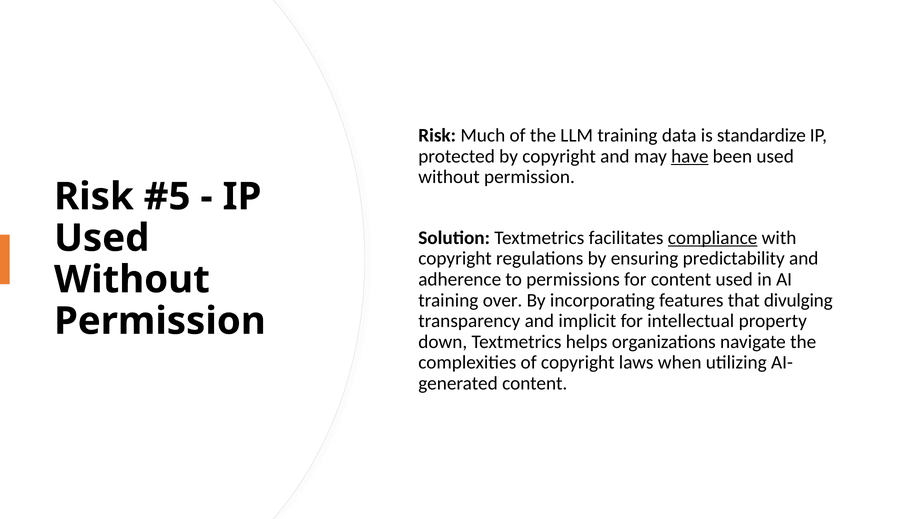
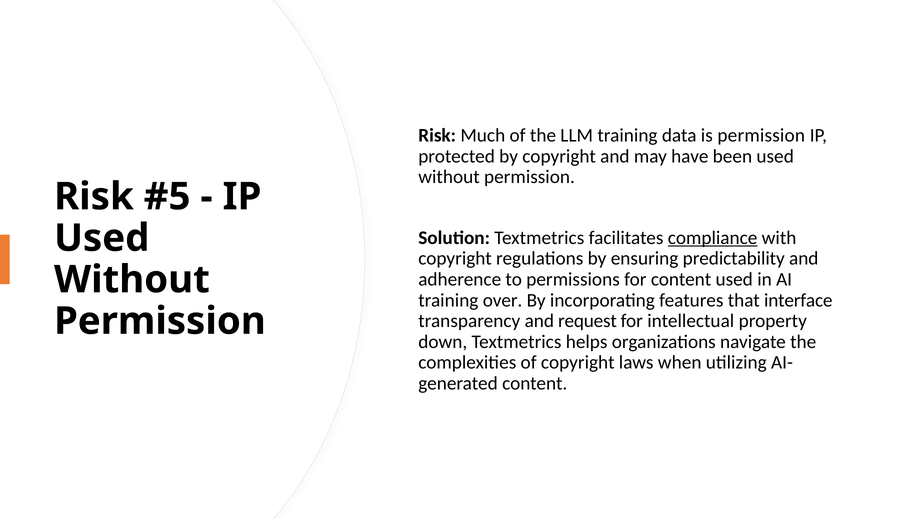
is standardize: standardize -> permission
have underline: present -> none
divulging: divulging -> interface
implicit: implicit -> request
